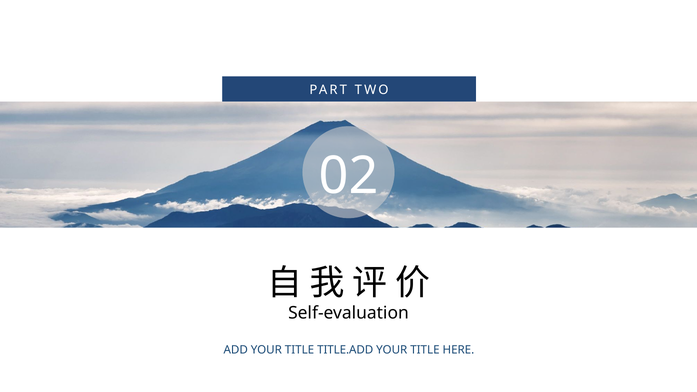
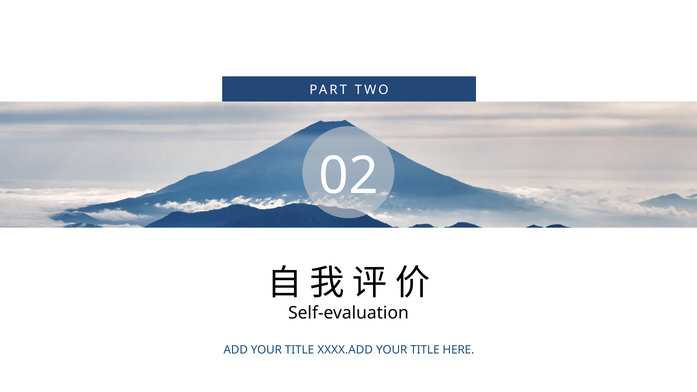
TITLE.ADD: TITLE.ADD -> XXXX.ADD
